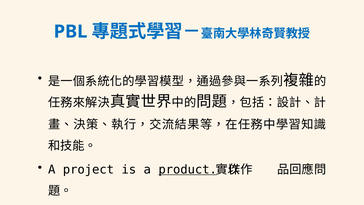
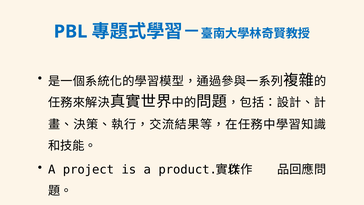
product underline: present -> none
